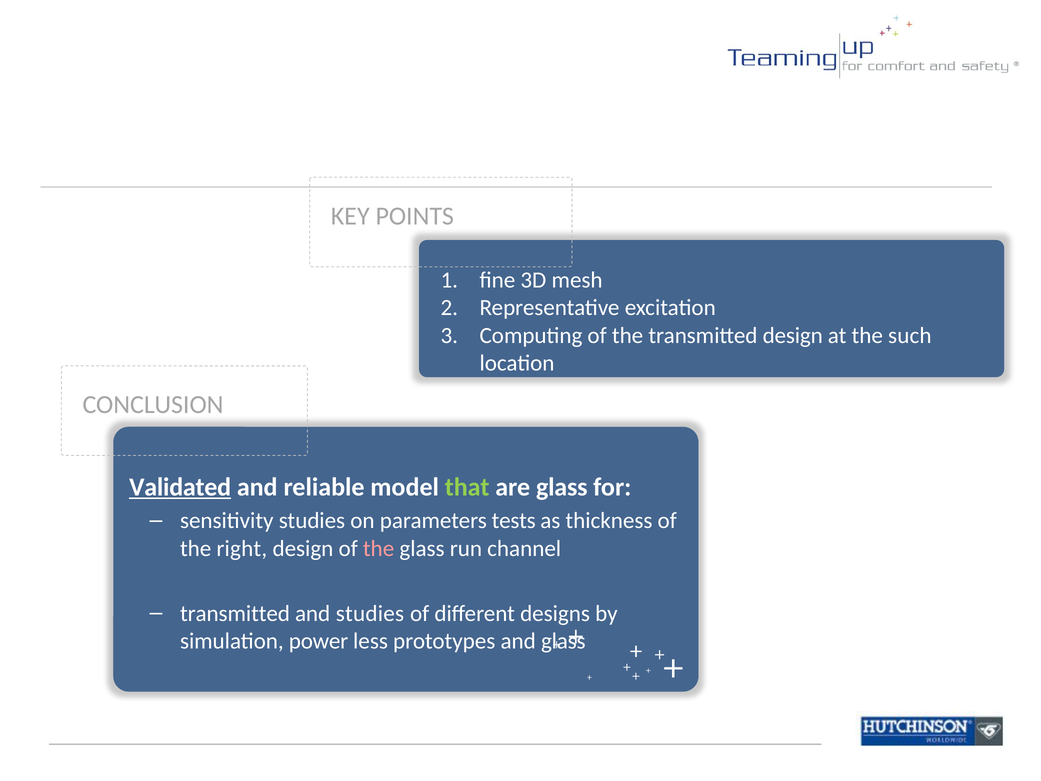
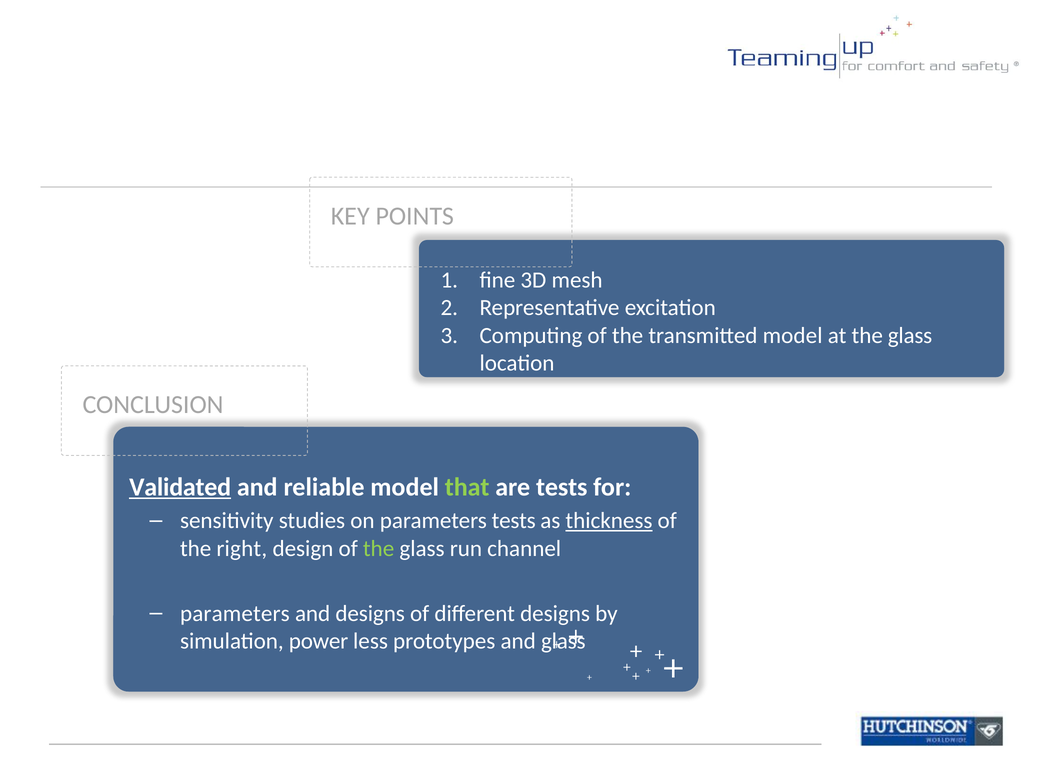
transmitted design: design -> model
at the such: such -> glass
are glass: glass -> tests
thickness underline: none -> present
the at (379, 548) colour: pink -> light green
transmitted at (235, 613): transmitted -> parameters
and studies: studies -> designs
